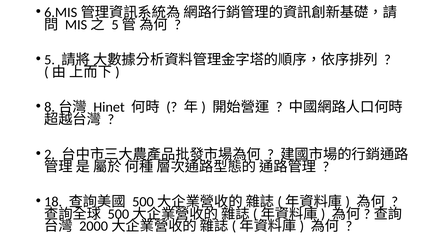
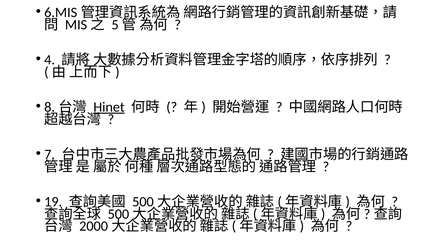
5: 5 -> 4
Hinet underline: none -> present
2: 2 -> 7
18: 18 -> 19
